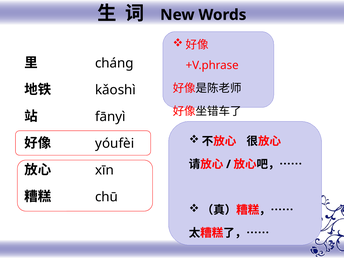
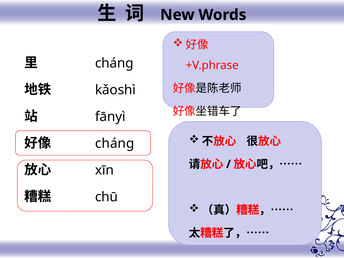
yóufèi at (115, 143): yóufèi -> chánɡ
